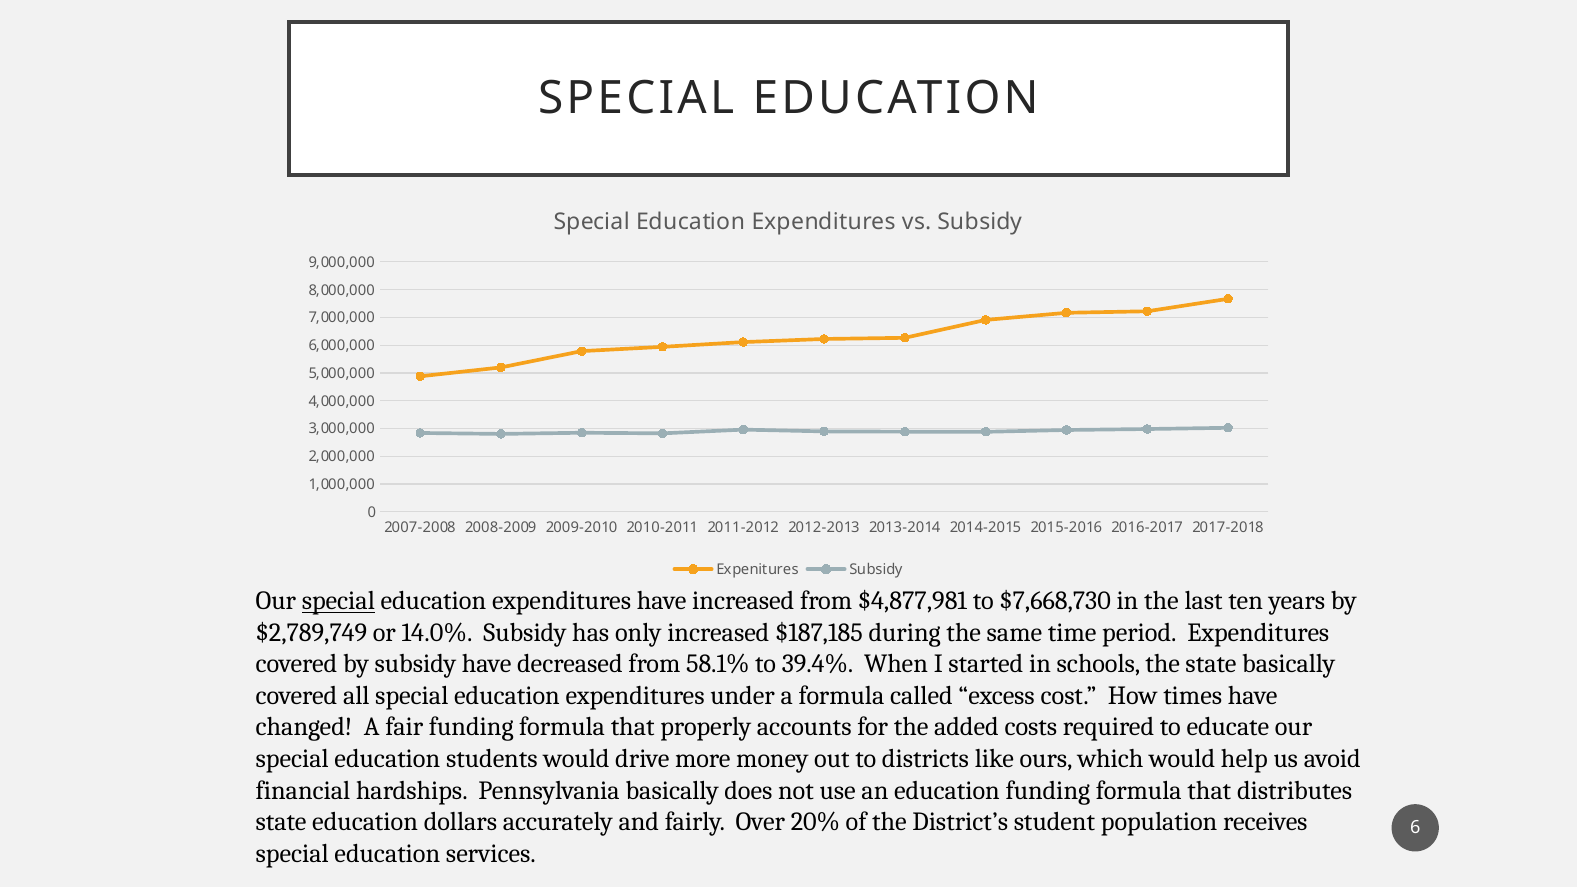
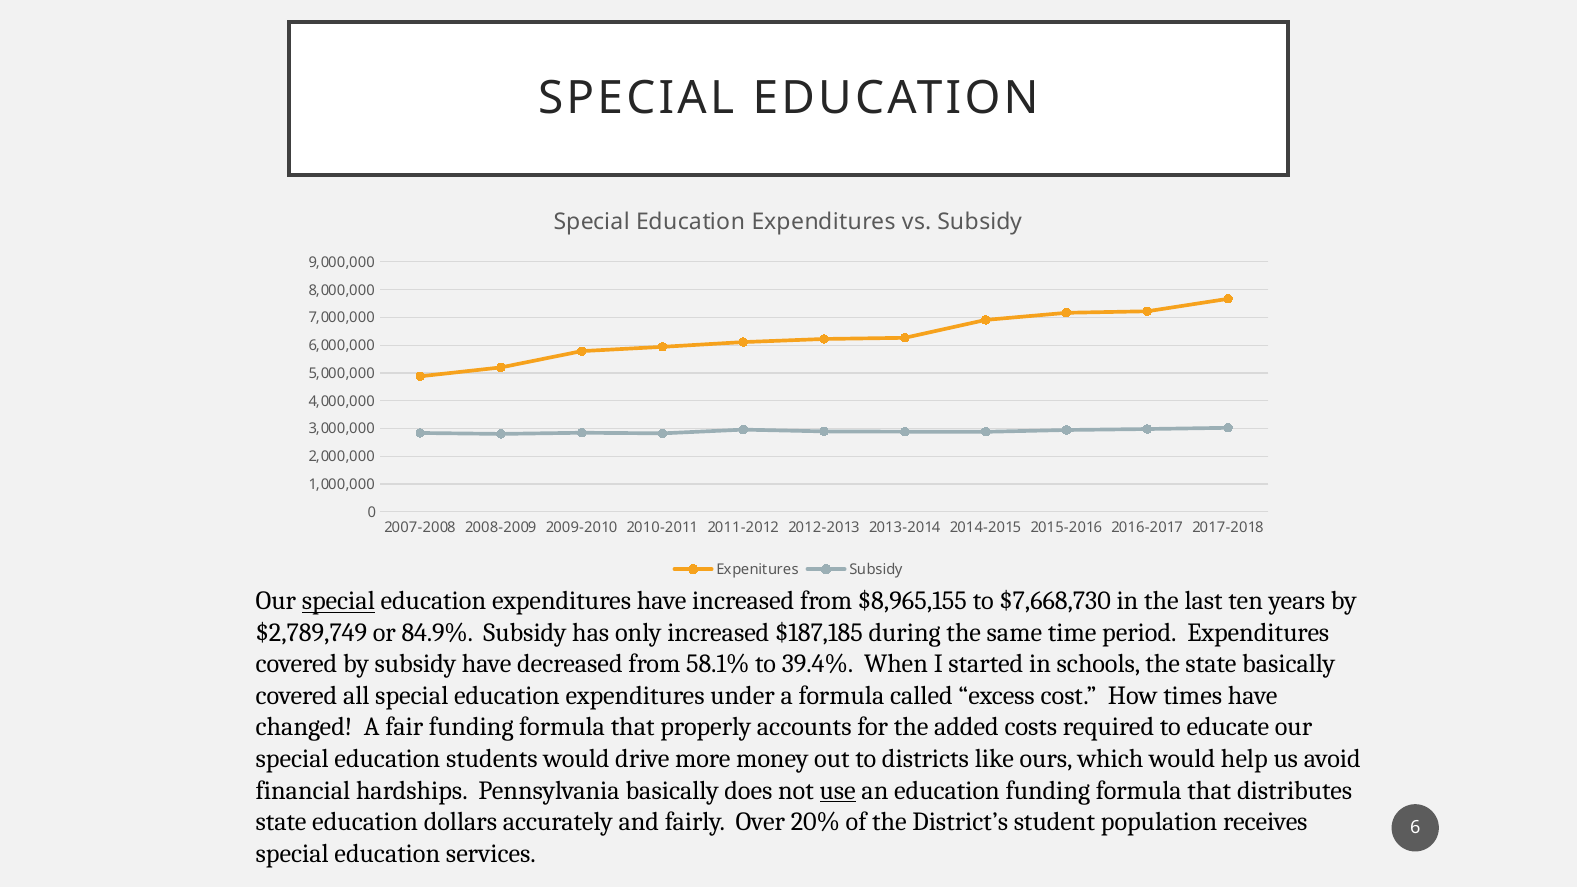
$4,877,981: $4,877,981 -> $8,965,155
14.0%: 14.0% -> 84.9%
use underline: none -> present
